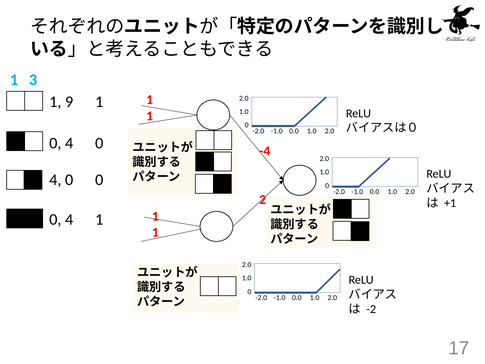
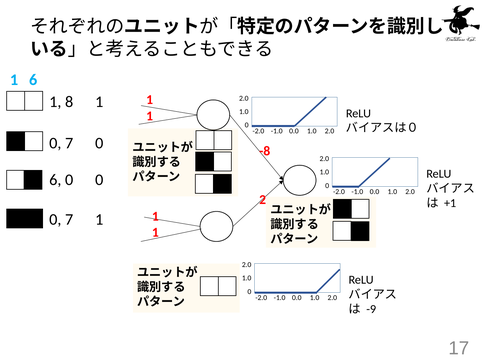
1 3: 3 -> 6
9: 9 -> 8
4 at (69, 143): 4 -> 7
-4: -4 -> -8
4 at (55, 180): 4 -> 6
4 at (69, 219): 4 -> 7
-2: -2 -> -9
